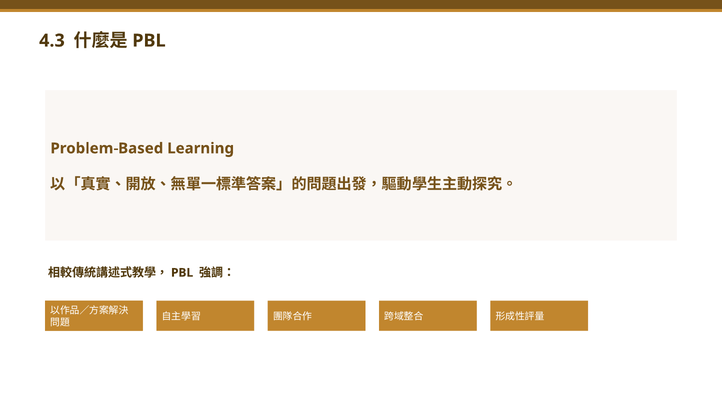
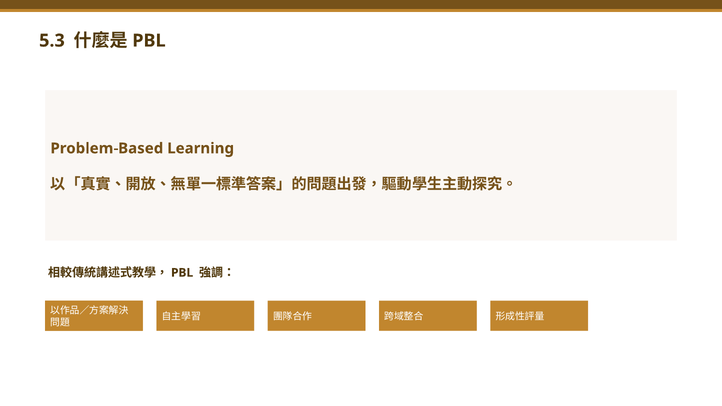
4.3: 4.3 -> 5.3
